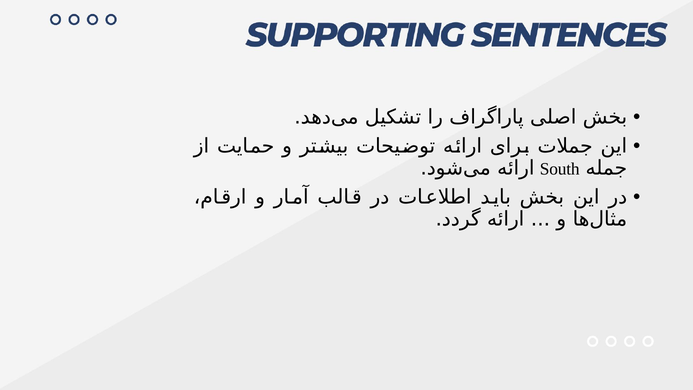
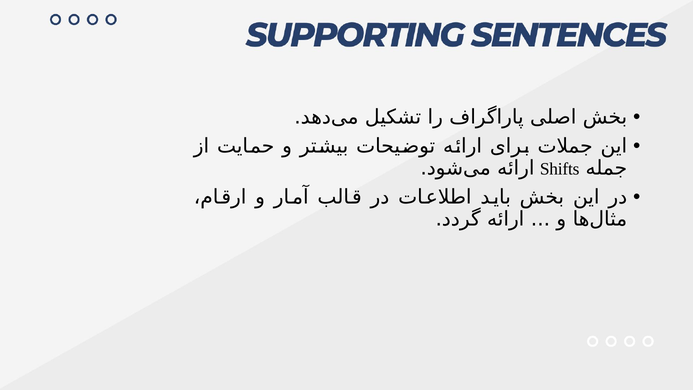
South: South -> Shifts
